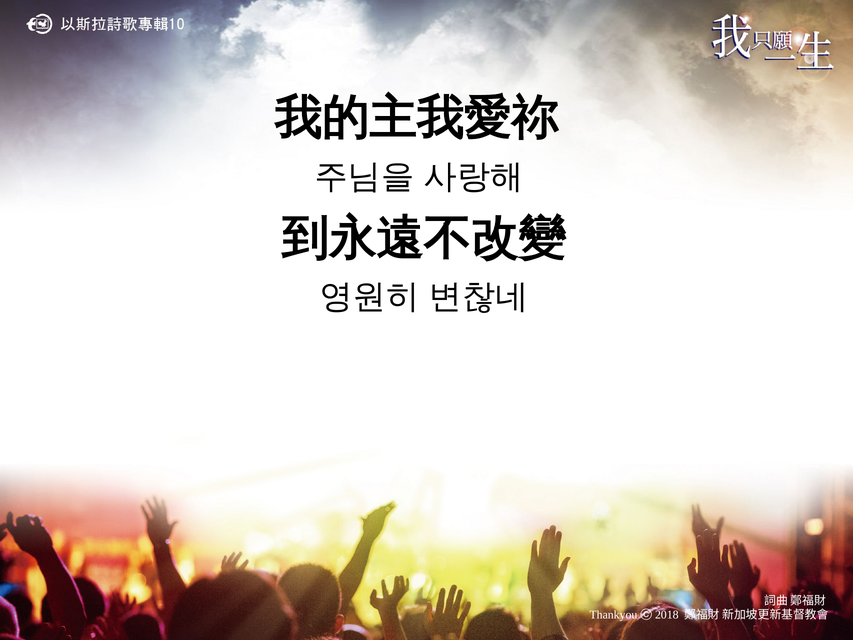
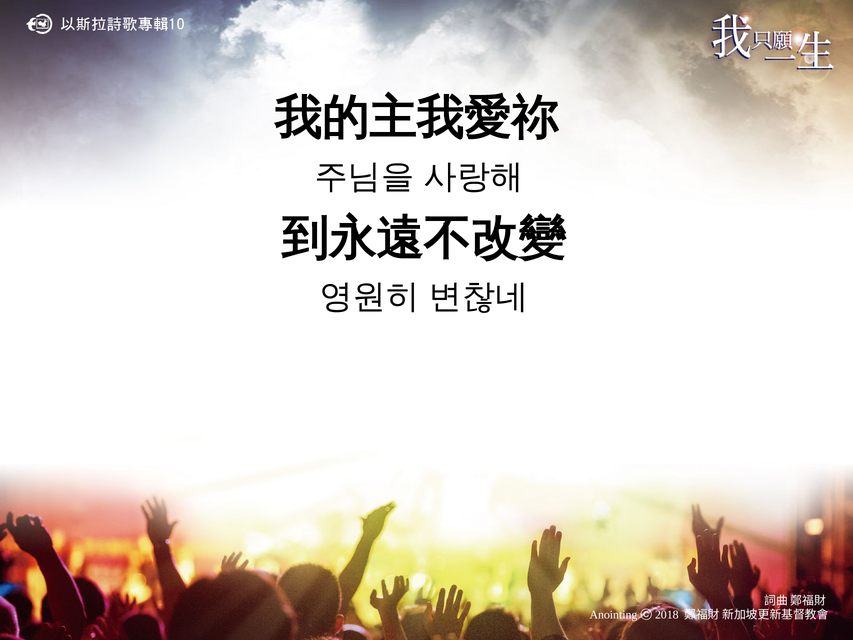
Thankyou: Thankyou -> Anointing
